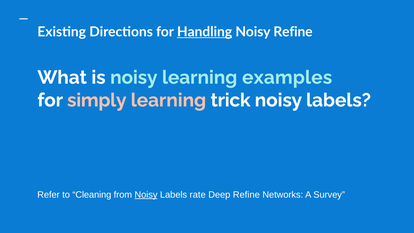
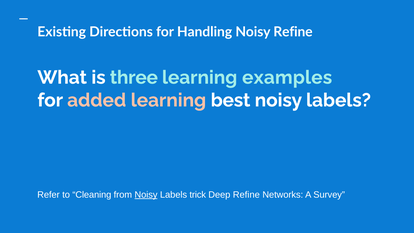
Handling underline: present -> none
is noisy: noisy -> three
simply: simply -> added
trick: trick -> best
rate: rate -> trick
